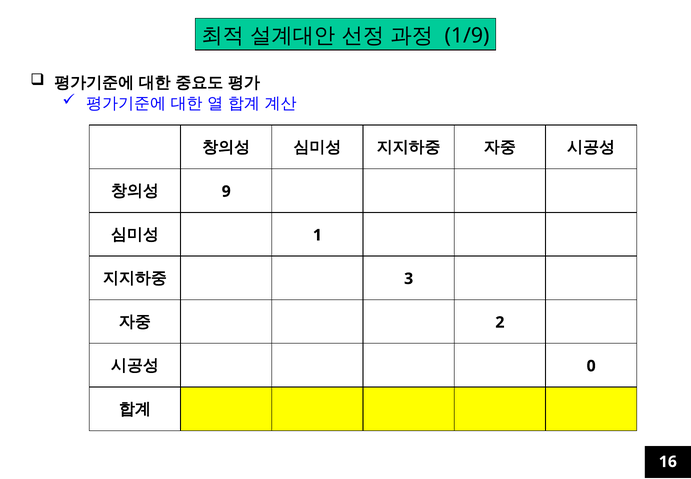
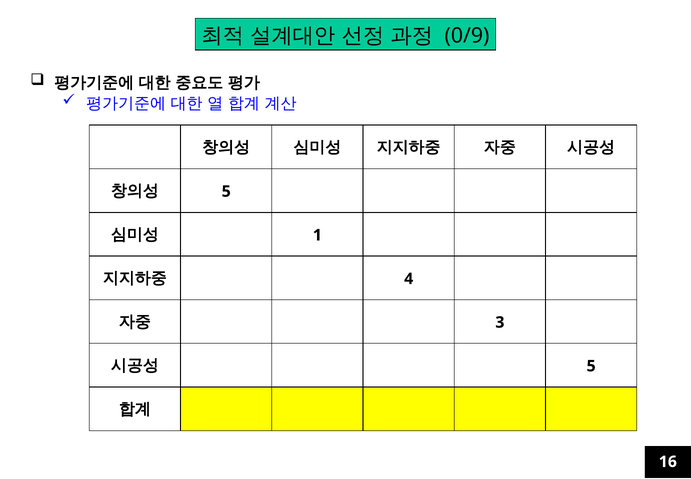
1/9: 1/9 -> 0/9
9 at (226, 191): 9 -> 5
3: 3 -> 4
2: 2 -> 3
0 at (591, 366): 0 -> 5
